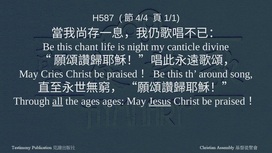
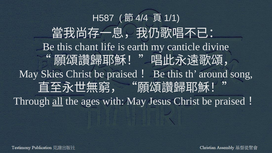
night: night -> earth
Cries: Cries -> Skies
ages ages: ages -> with
Jesus underline: present -> none
